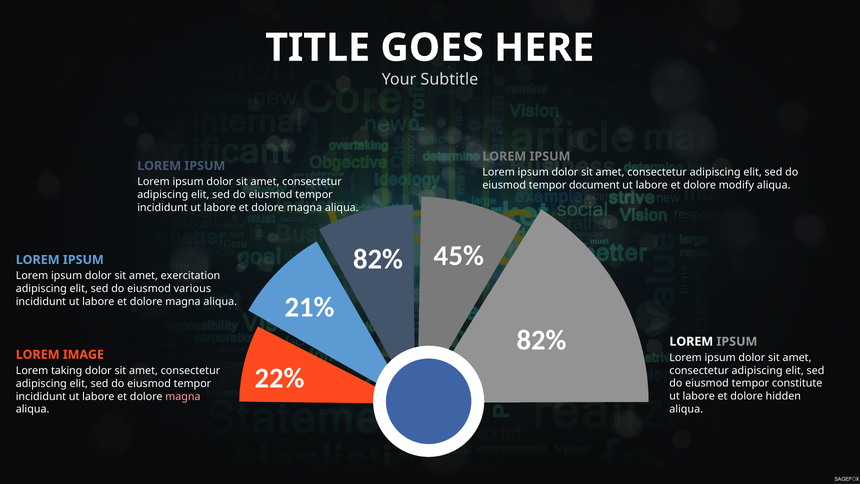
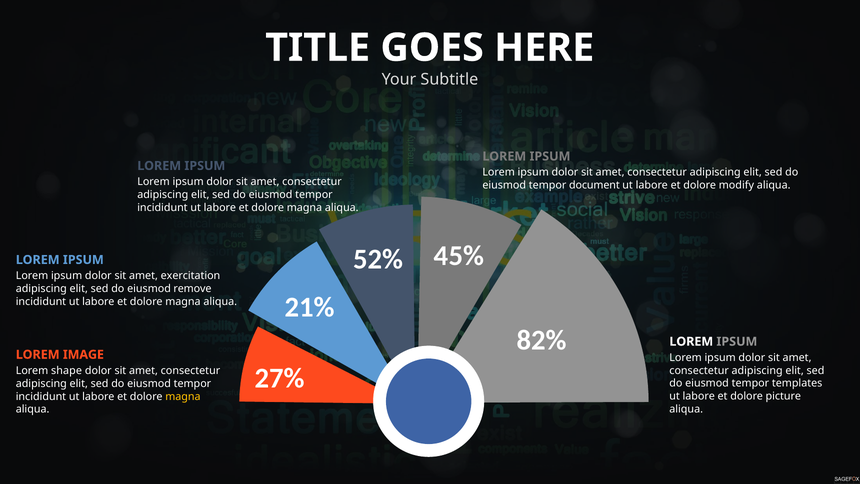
82% at (378, 259): 82% -> 52%
various: various -> remove
22%: 22% -> 27%
taking: taking -> shape
constitute: constitute -> templates
hidden: hidden -> picture
magna at (183, 396) colour: pink -> yellow
